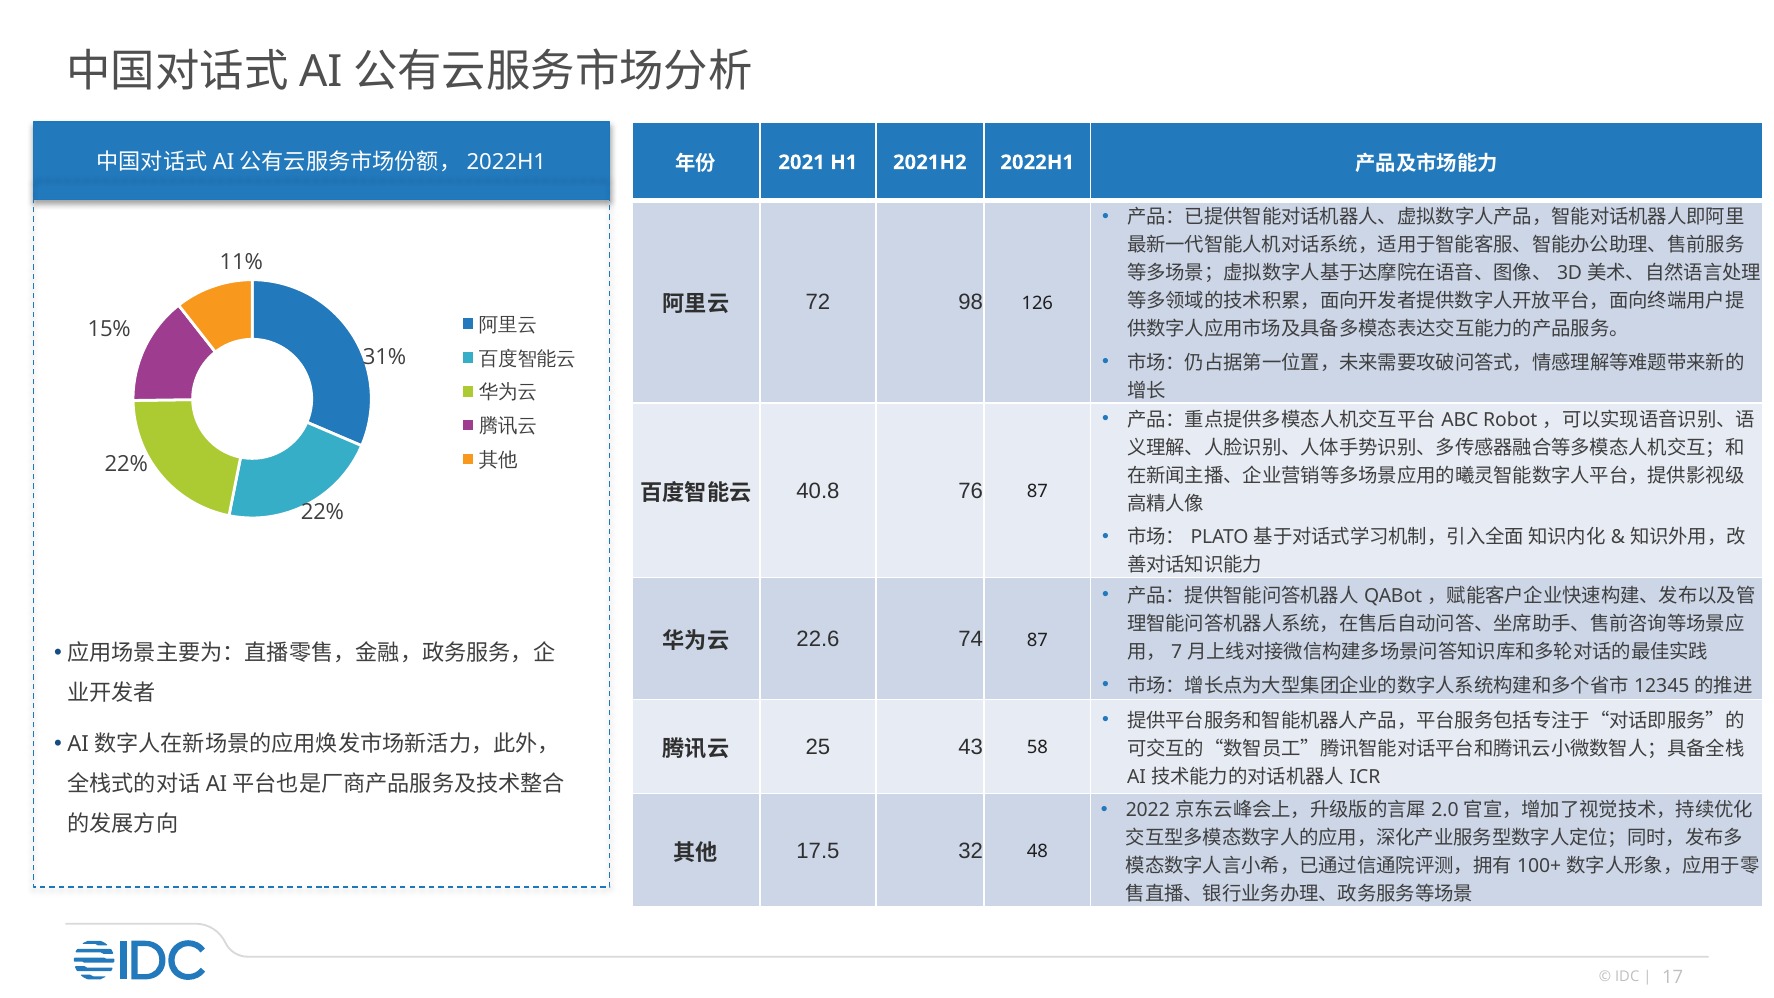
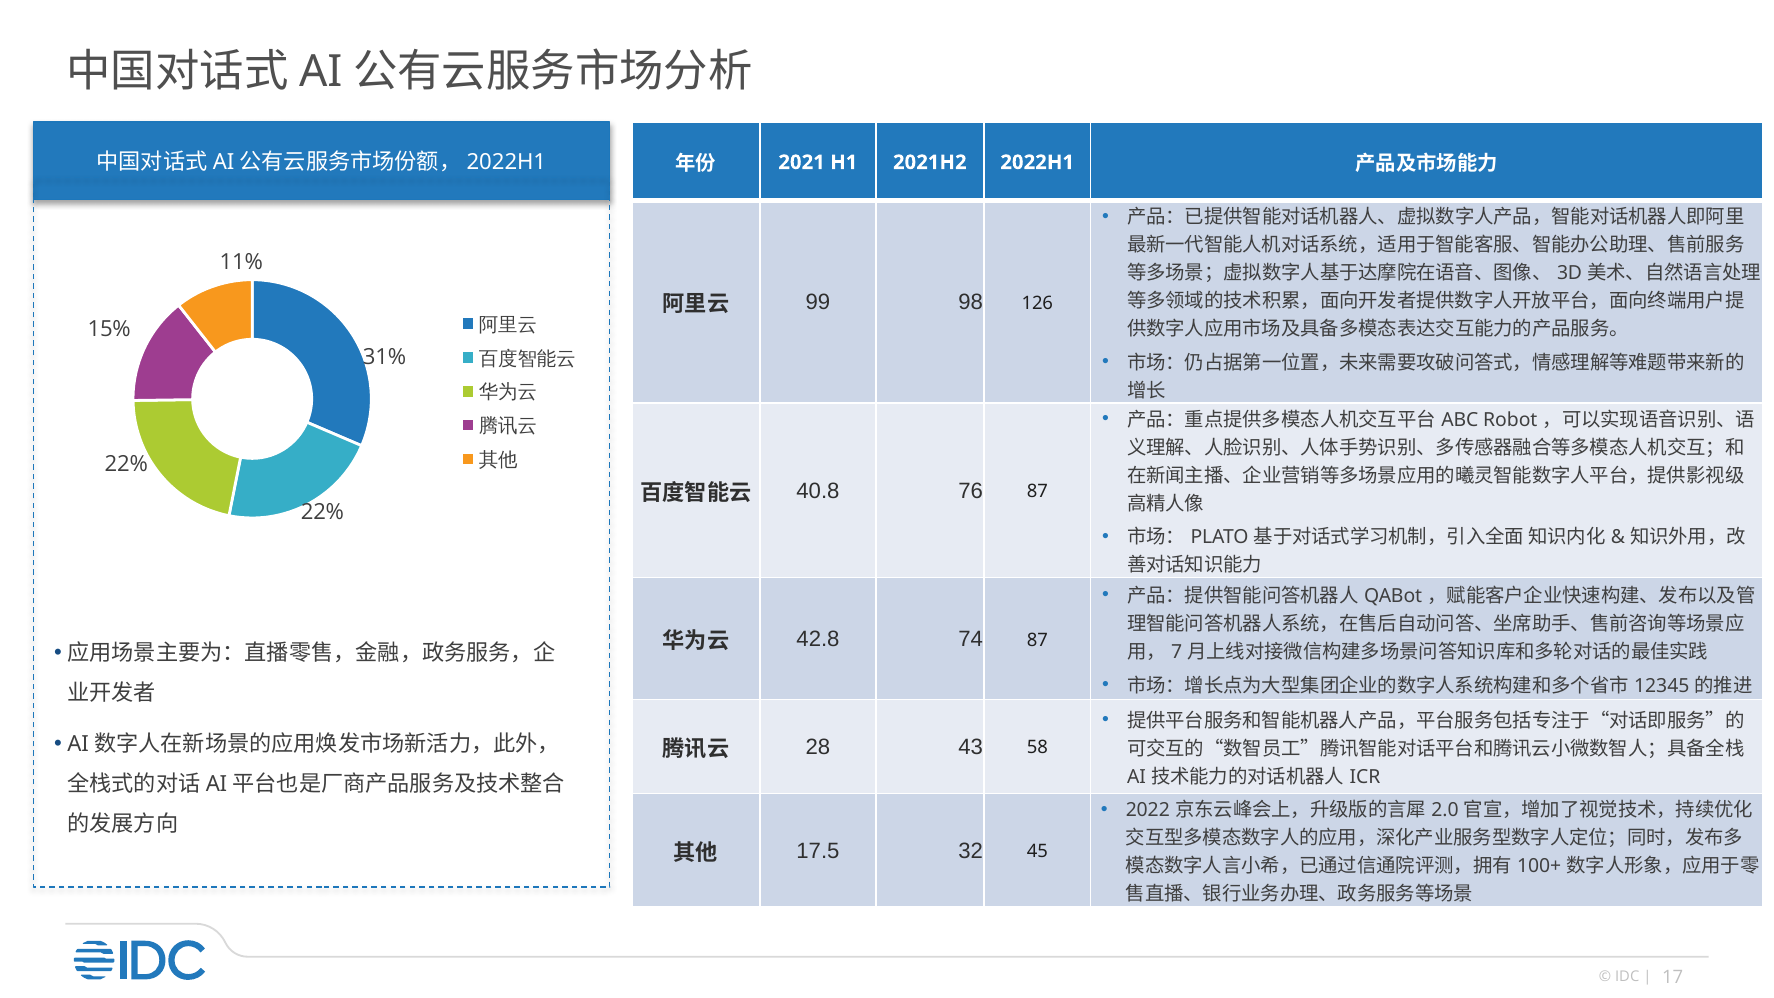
72: 72 -> 99
22.6: 22.6 -> 42.8
25: 25 -> 28
48: 48 -> 45
